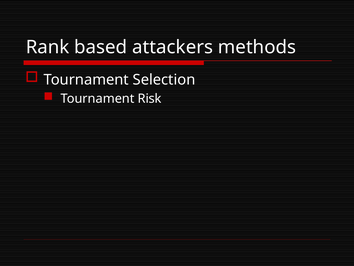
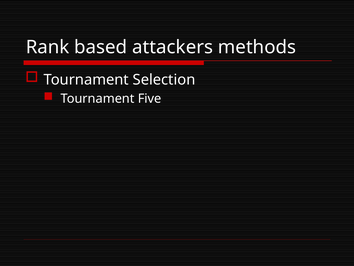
Risk: Risk -> Five
